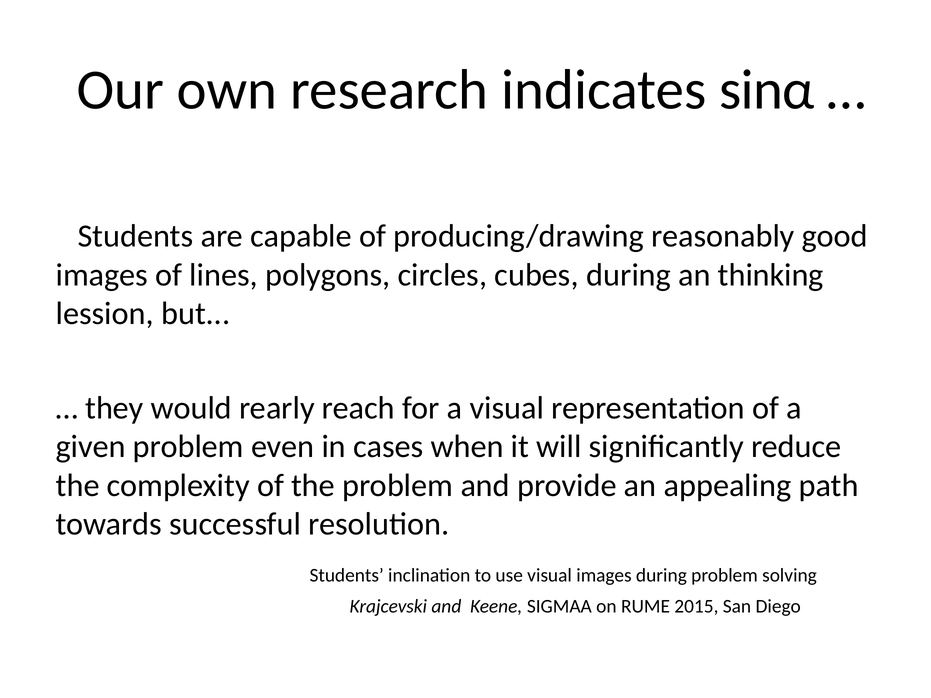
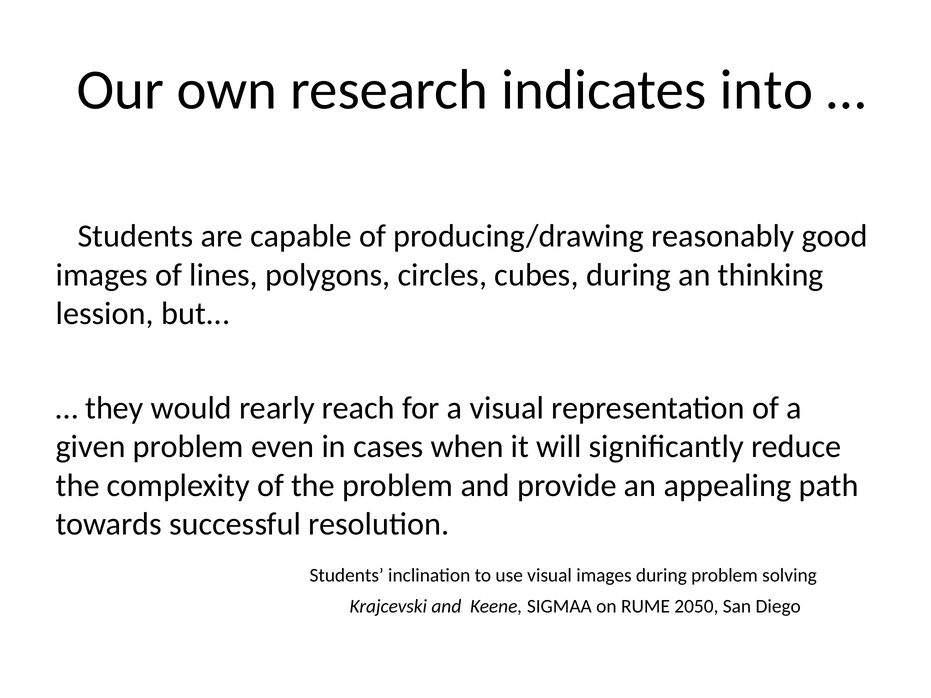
sinα: sinα -> into
2015: 2015 -> 2050
